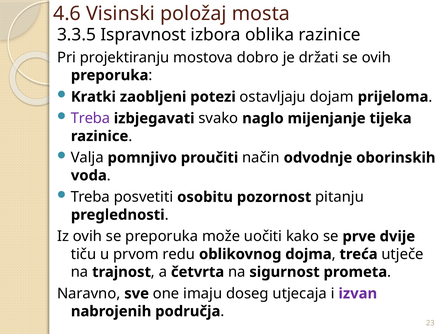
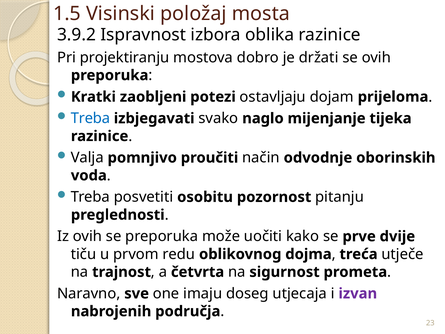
4.6: 4.6 -> 1.5
3.3.5: 3.3.5 -> 3.9.2
Treba at (90, 118) colour: purple -> blue
